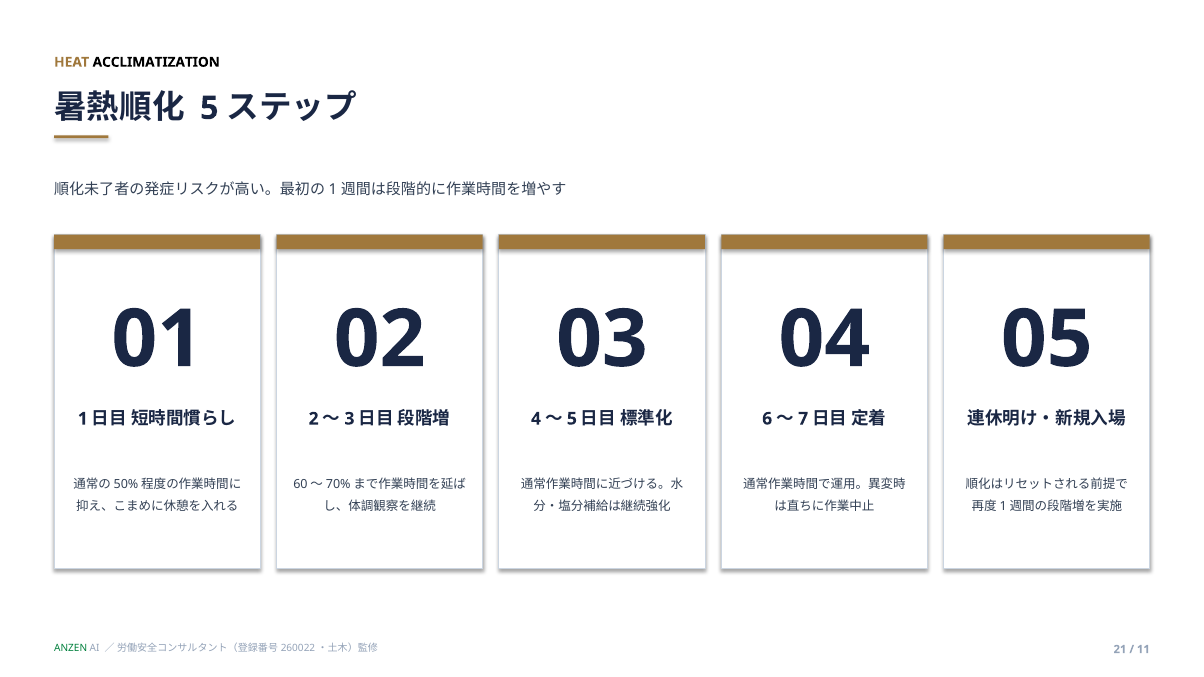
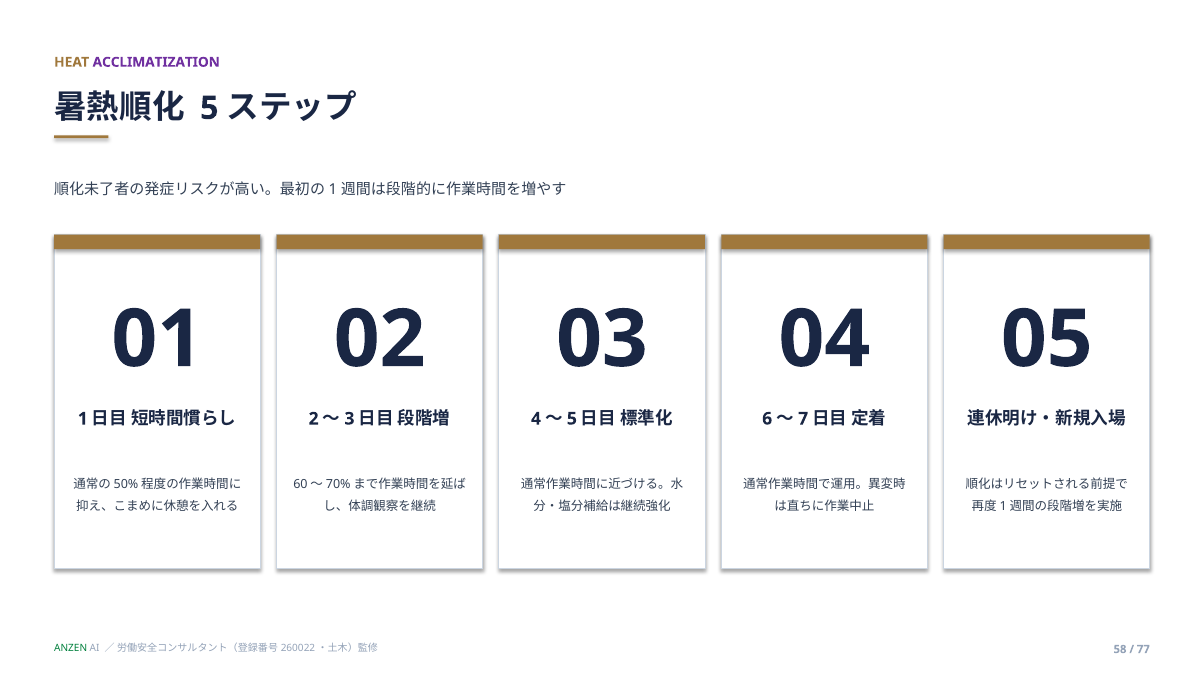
ACCLIMATIZATION colour: black -> purple
21: 21 -> 58
11: 11 -> 77
